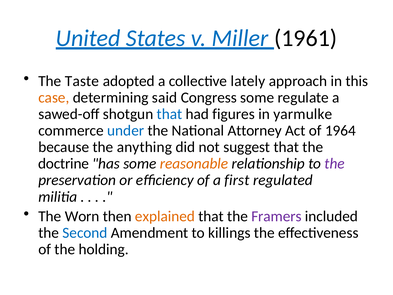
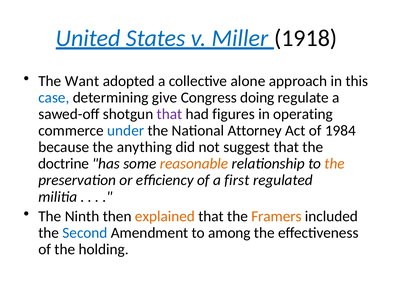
1961: 1961 -> 1918
Taste: Taste -> Want
lately: lately -> alone
case colour: orange -> blue
said: said -> give
Congress some: some -> doing
that at (169, 114) colour: blue -> purple
yarmulke: yarmulke -> operating
1964: 1964 -> 1984
the at (335, 164) colour: purple -> orange
Worn: Worn -> Ninth
Framers colour: purple -> orange
killings: killings -> among
